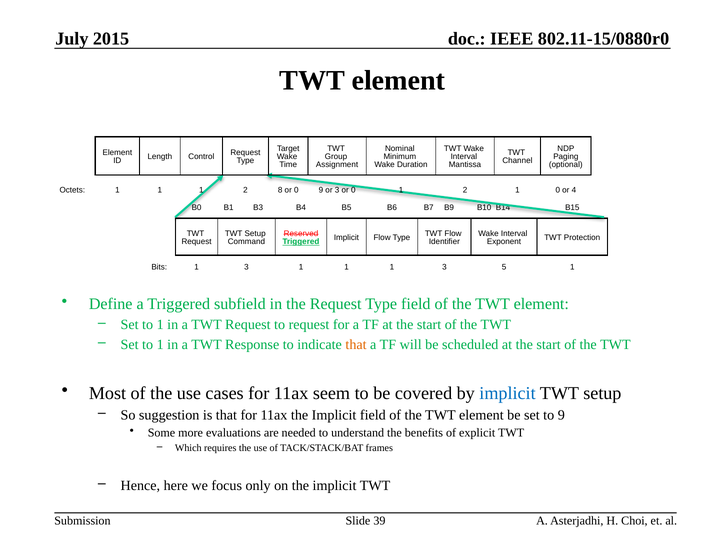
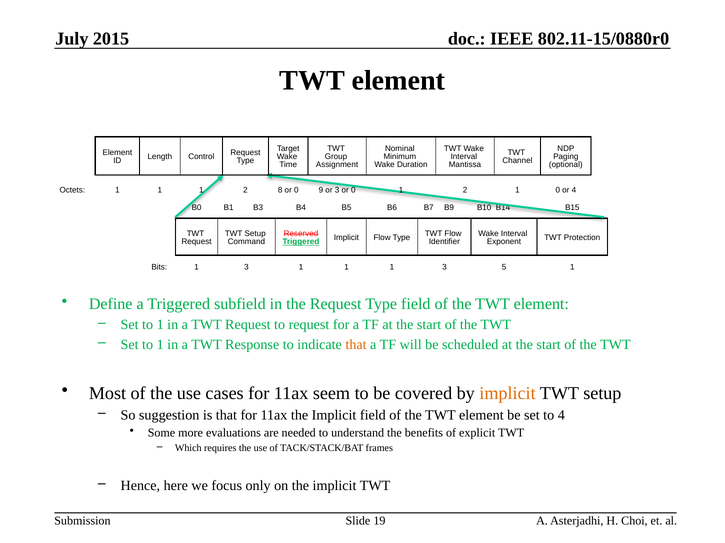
implicit at (508, 394) colour: blue -> orange
to 9: 9 -> 4
39: 39 -> 19
